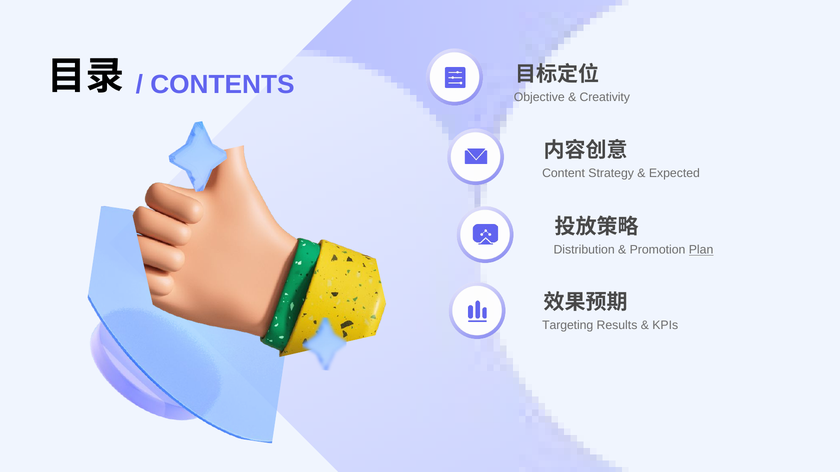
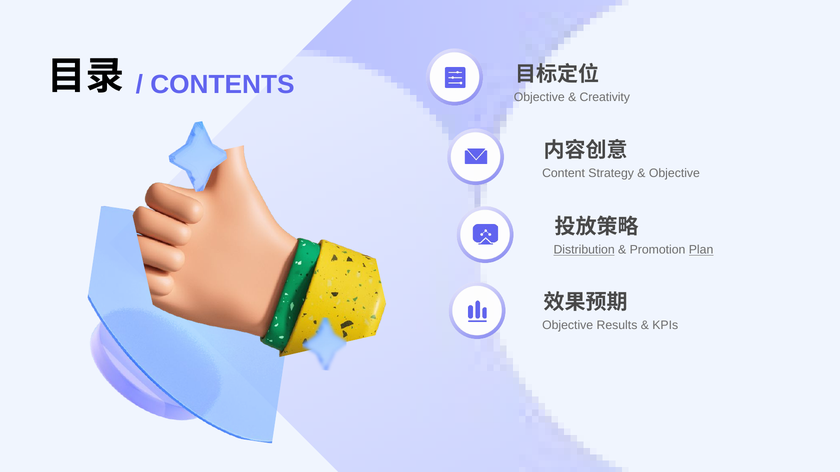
Expected at (674, 174): Expected -> Objective
Distribution underline: none -> present
Targeting at (568, 326): Targeting -> Objective
